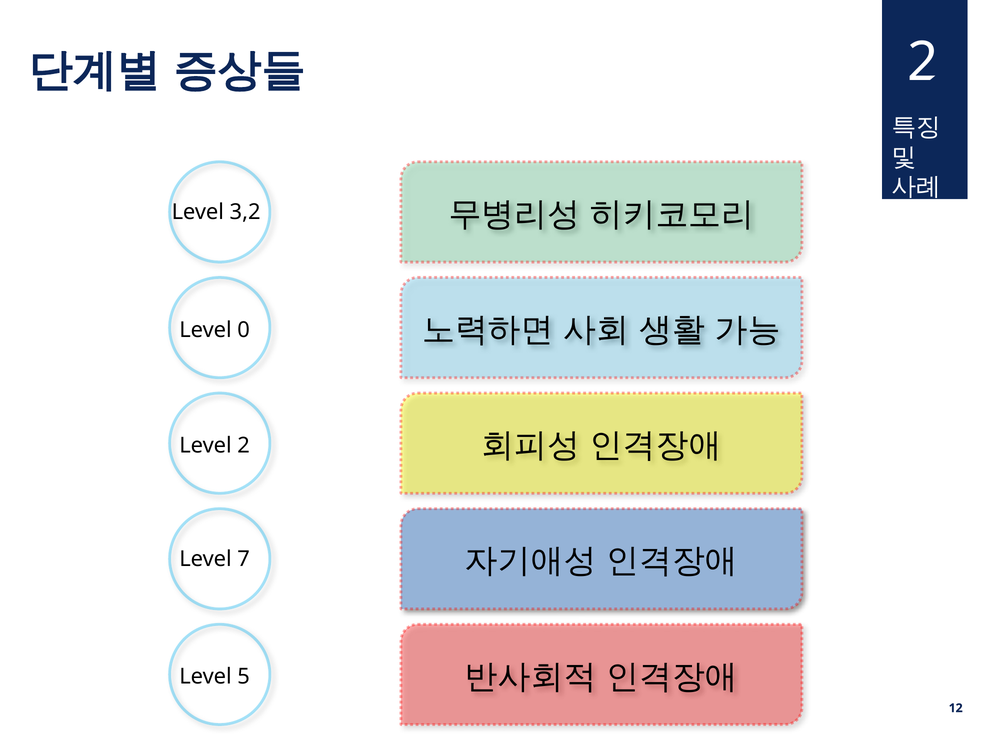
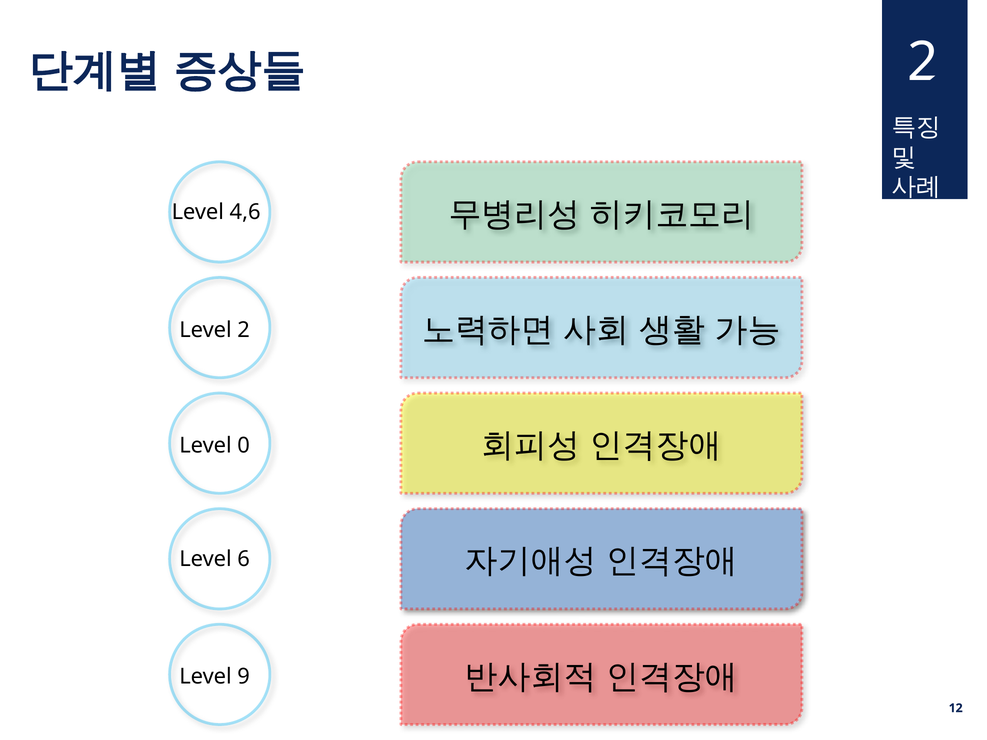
3,2: 3,2 -> 4,6
Level 0: 0 -> 2
Level 2: 2 -> 0
7: 7 -> 6
5: 5 -> 9
